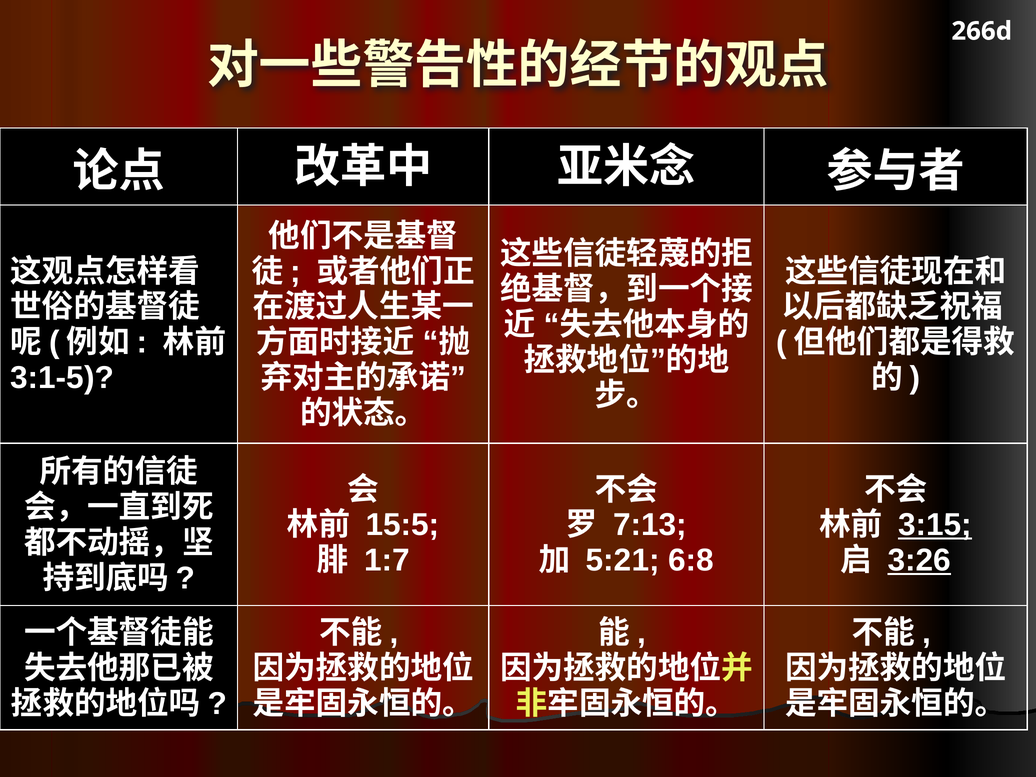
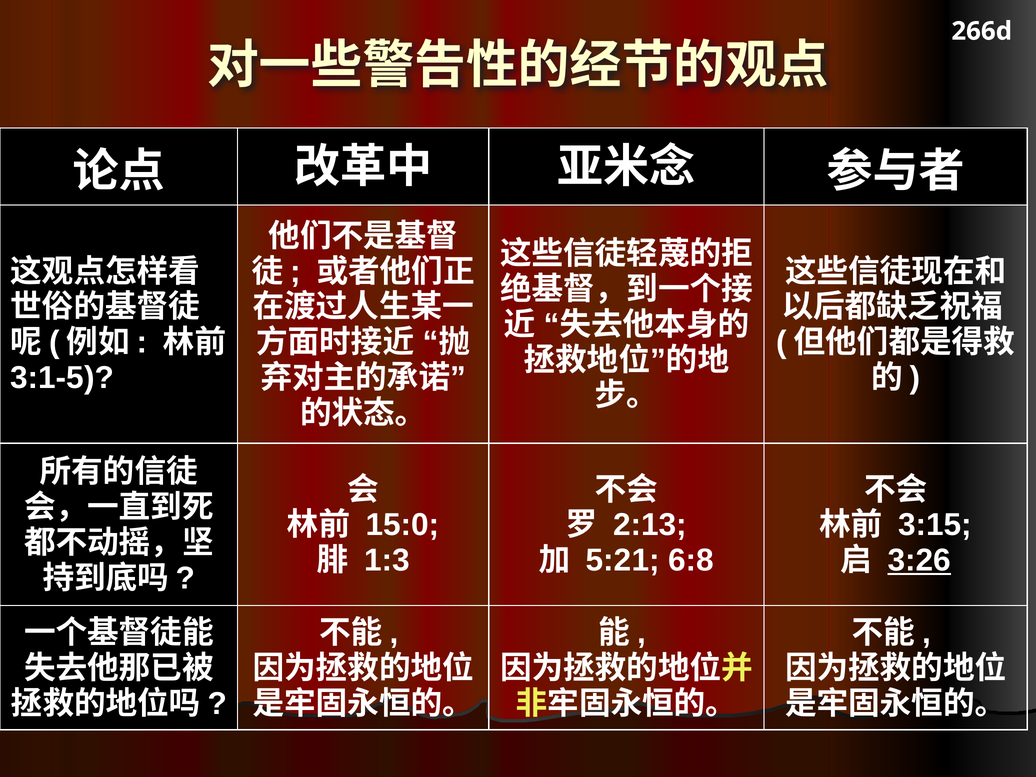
15:5: 15:5 -> 15:0
7:13: 7:13 -> 2:13
3:15 underline: present -> none
1:7: 1:7 -> 1:3
